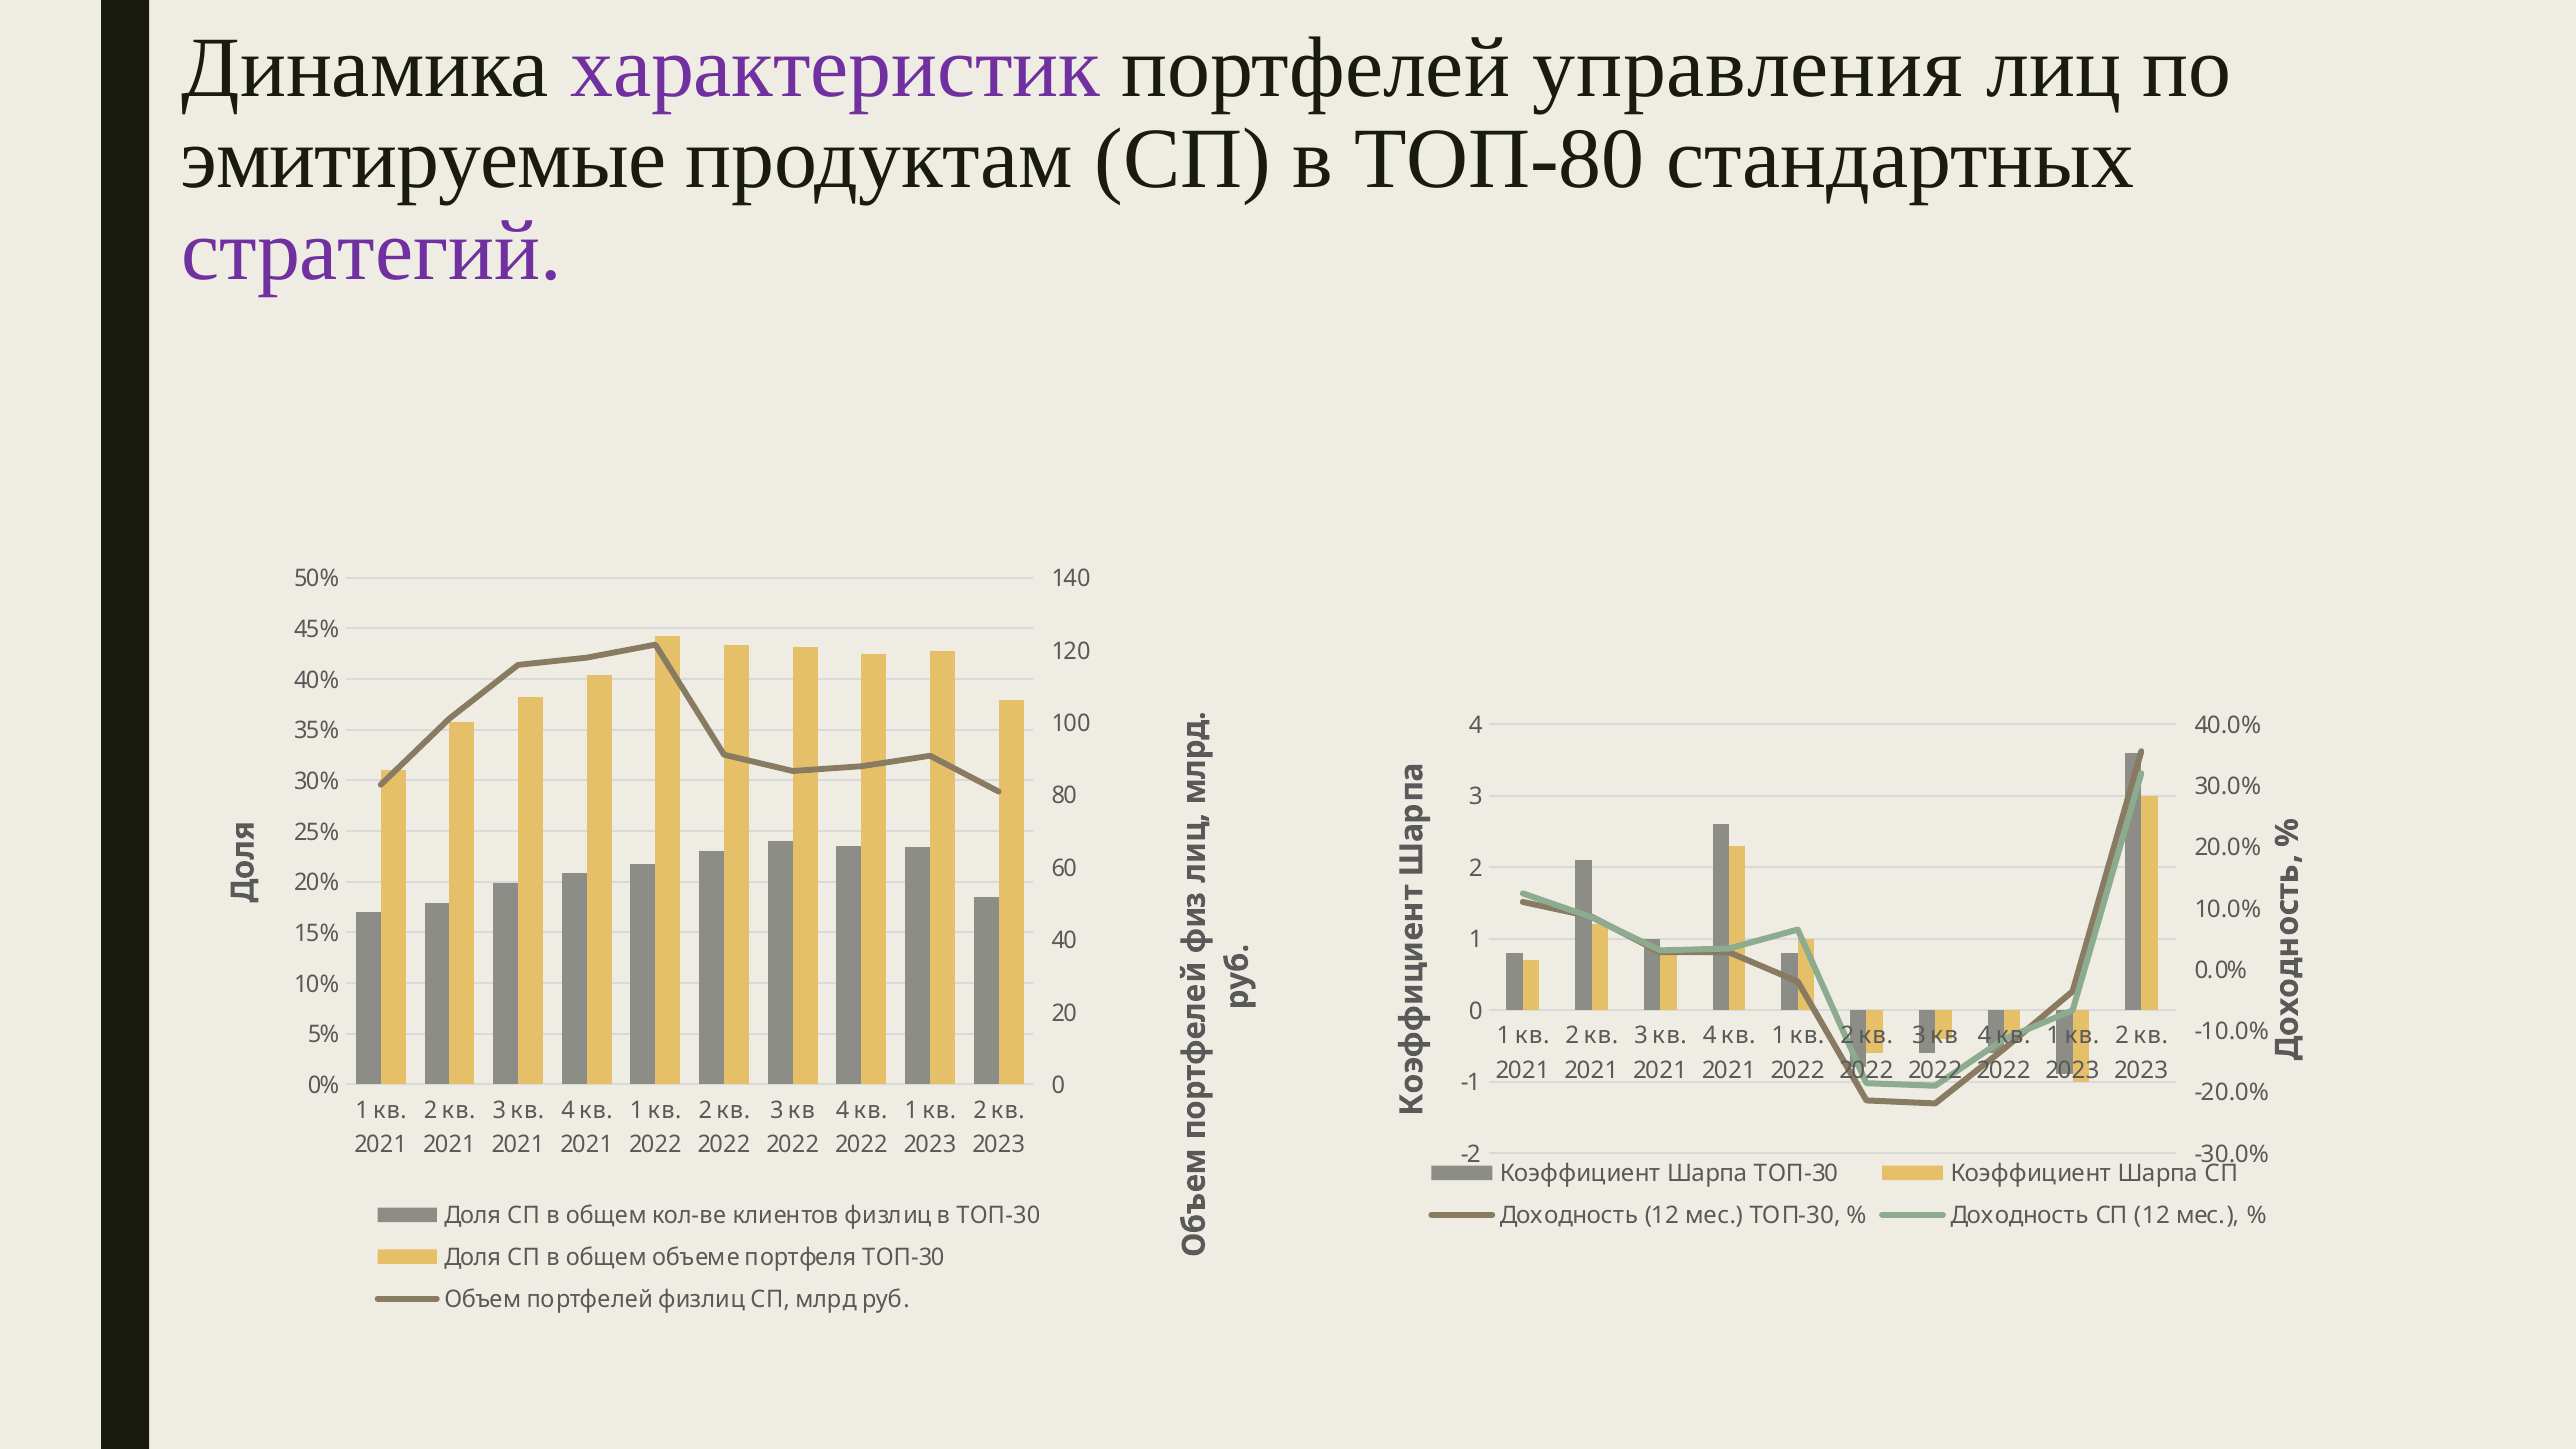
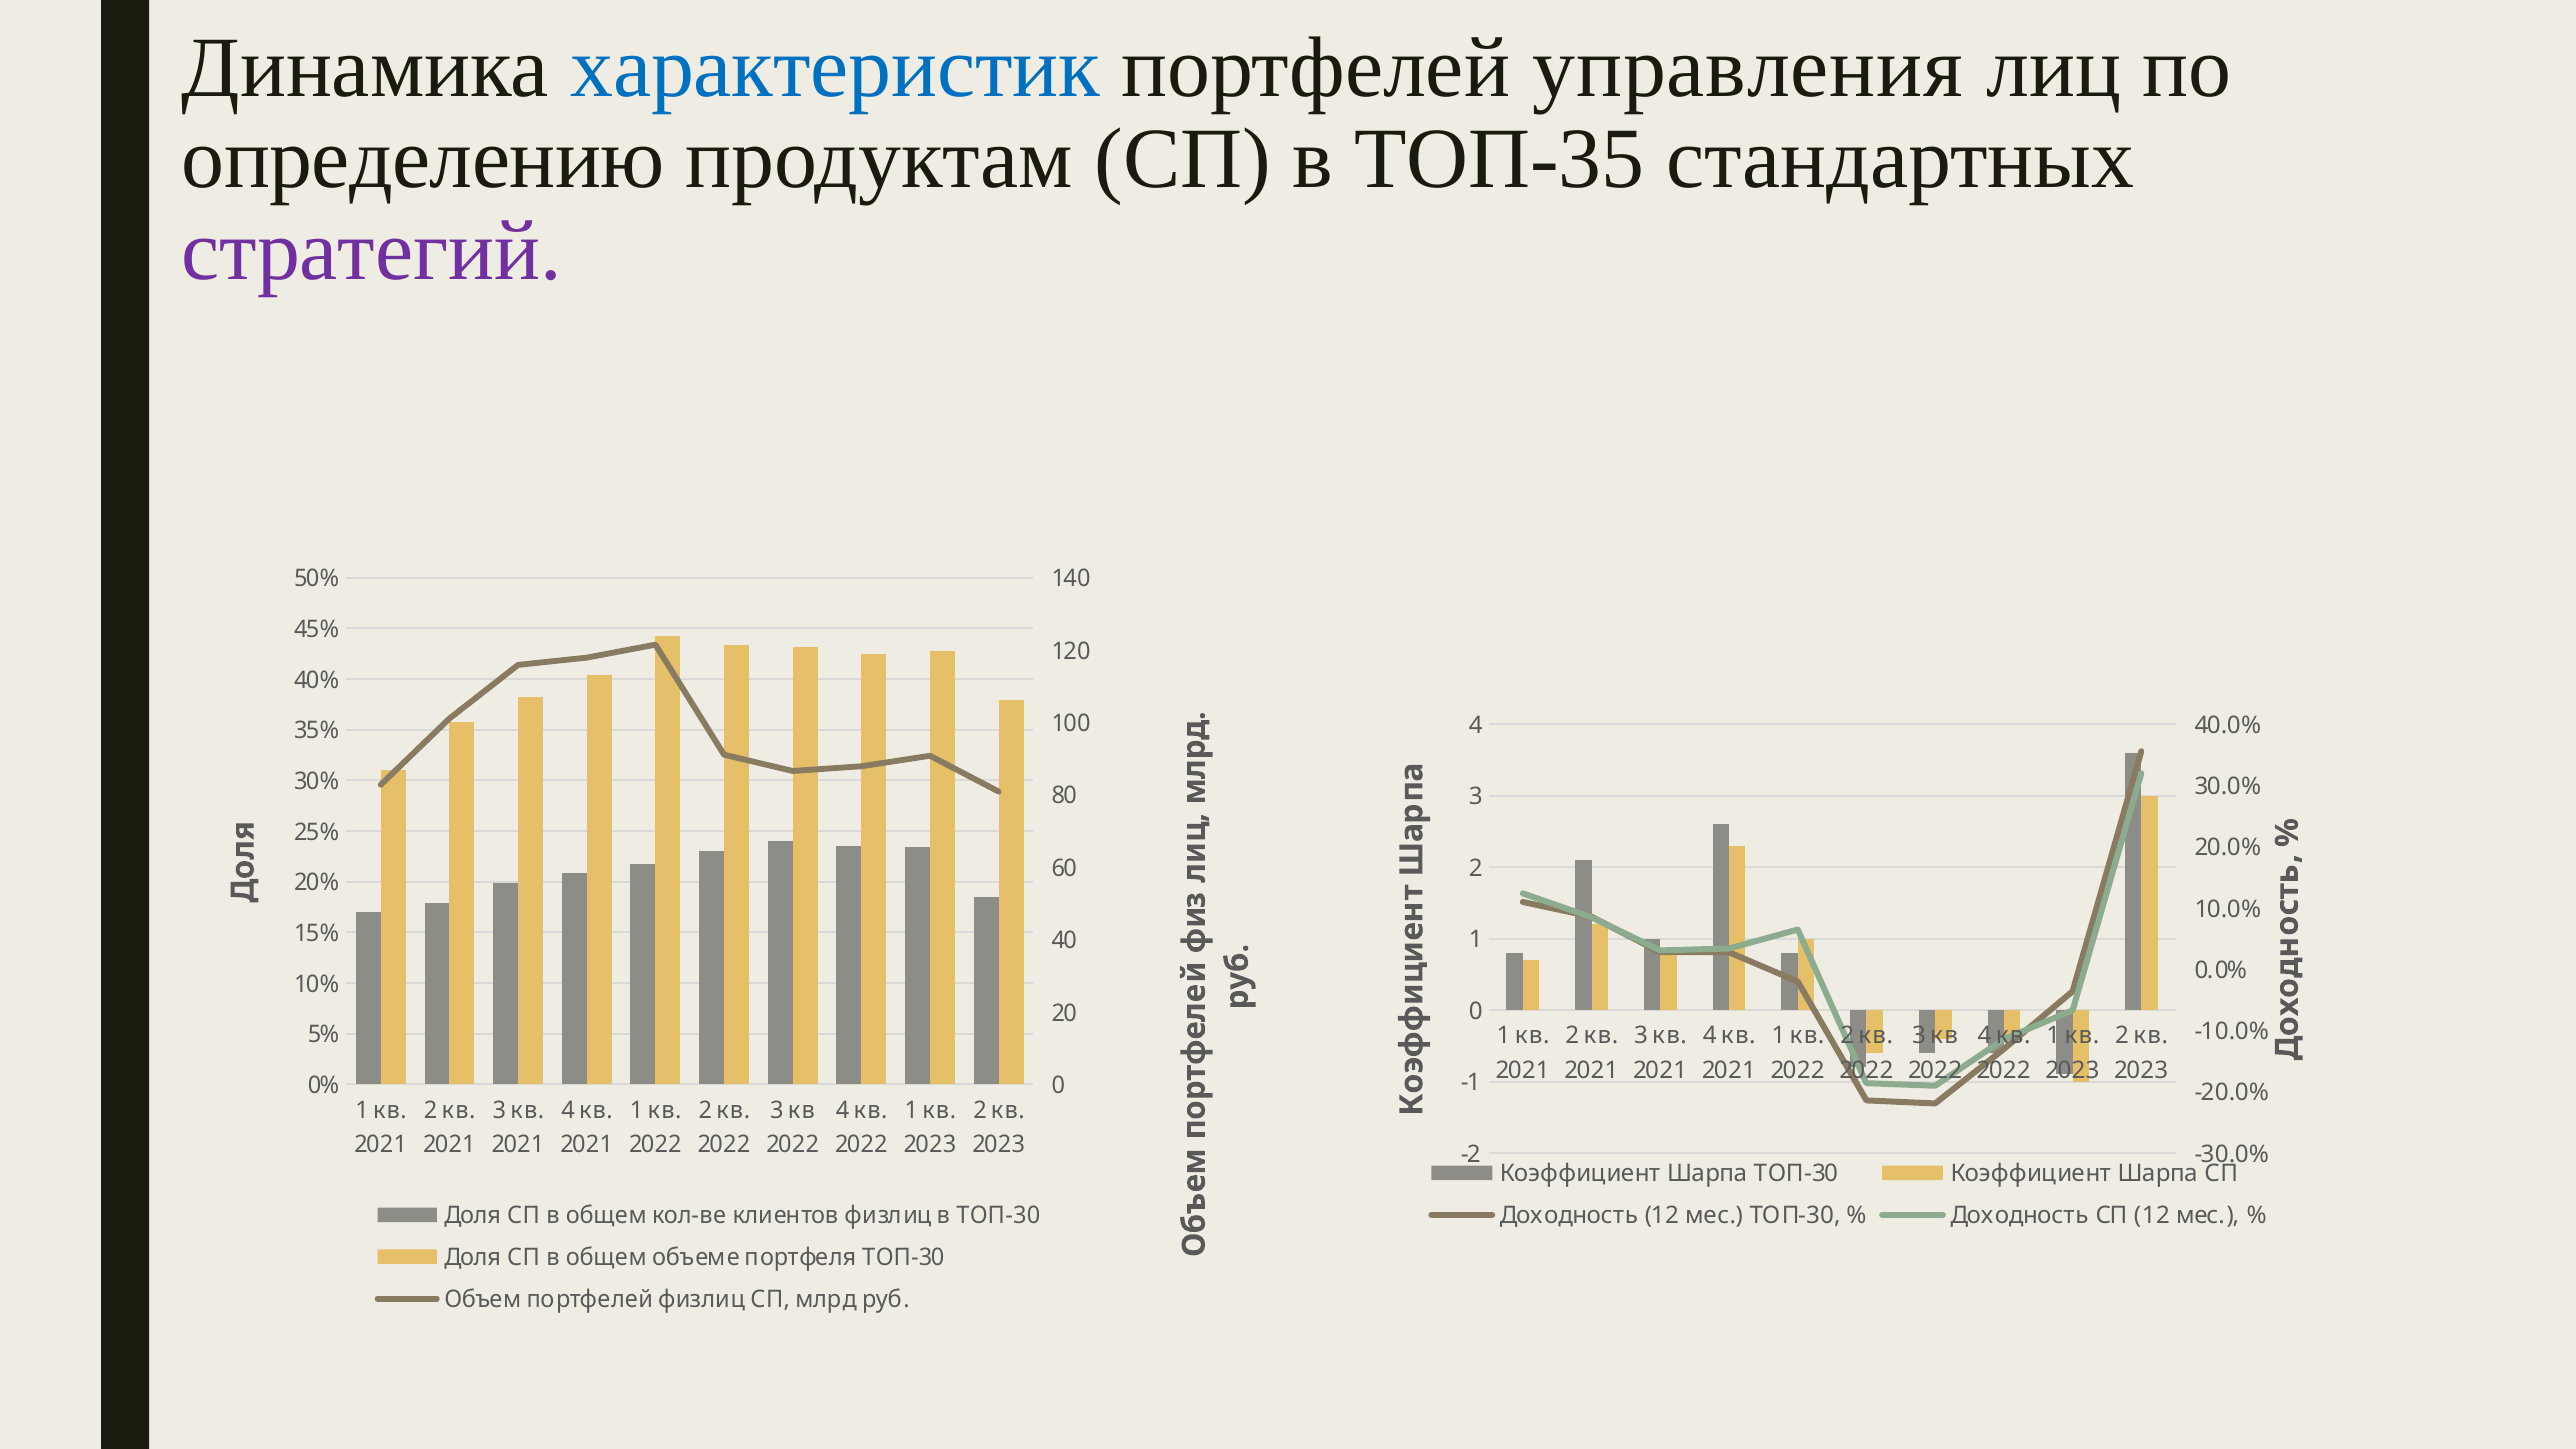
характеристик colour: purple -> blue
эмитируемые: эмитируемые -> определению
ТОП-80: ТОП-80 -> ТОП-35
